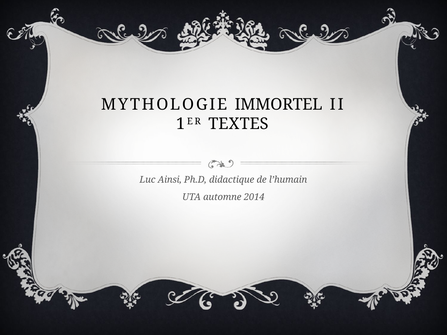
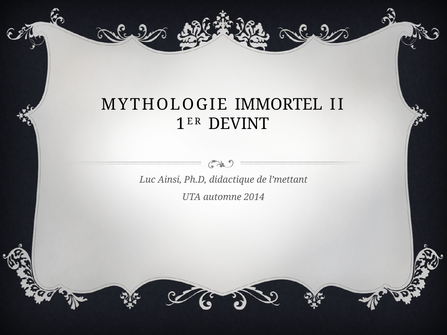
TEXTES: TEXTES -> DEVINT
l’humain: l’humain -> l’mettant
